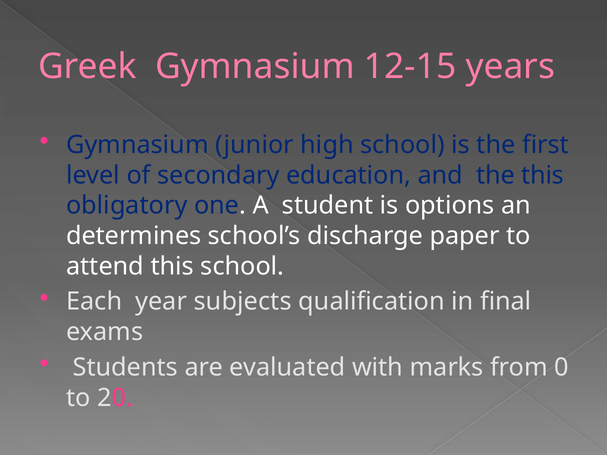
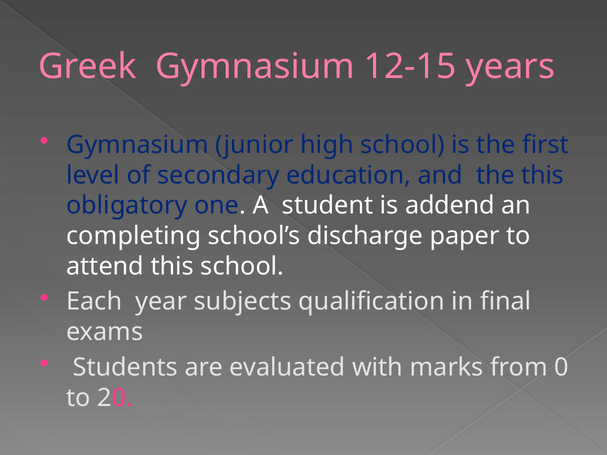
options: options -> addend
determines: determines -> completing
